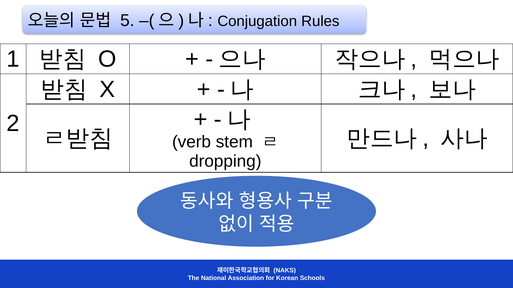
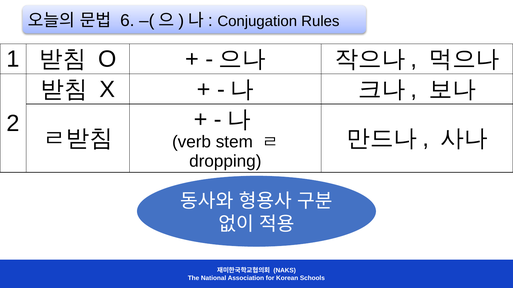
5: 5 -> 6
